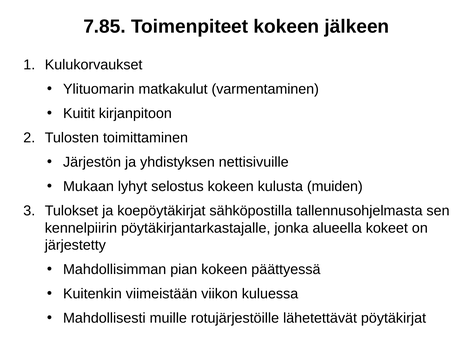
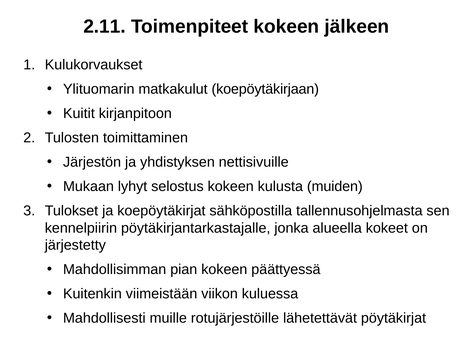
7.85: 7.85 -> 2.11
varmentaminen: varmentaminen -> koepöytäkirjaan
